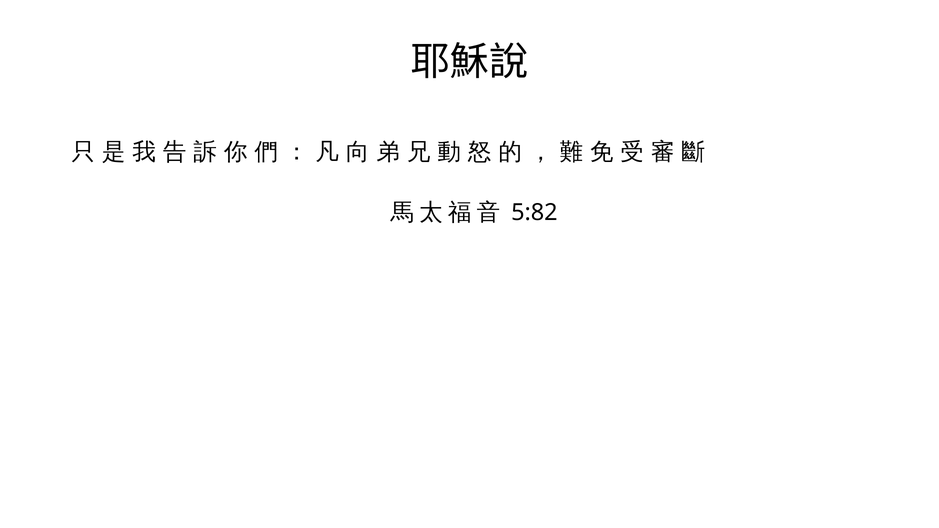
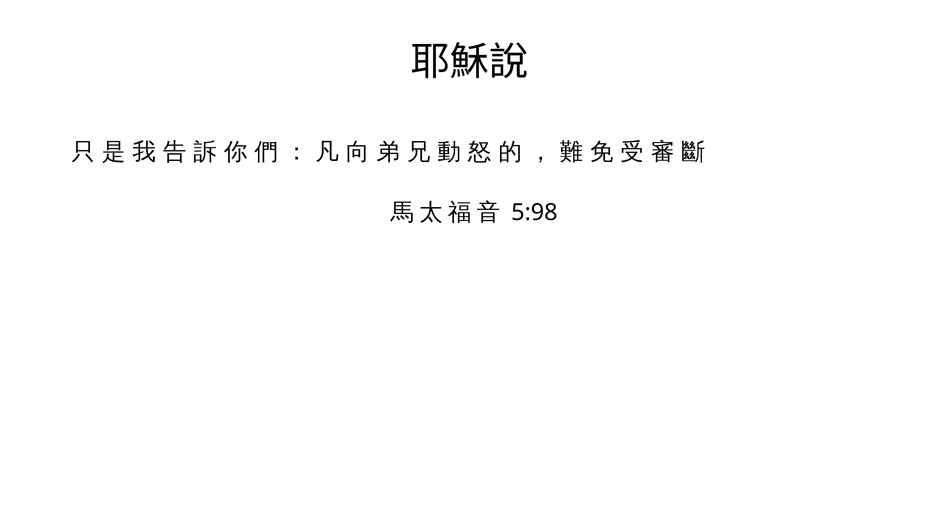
5:82: 5:82 -> 5:98
